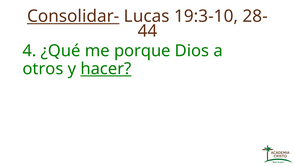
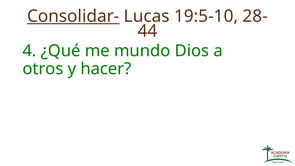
19:3-10: 19:3-10 -> 19:5-10
porque: porque -> mundo
hacer underline: present -> none
